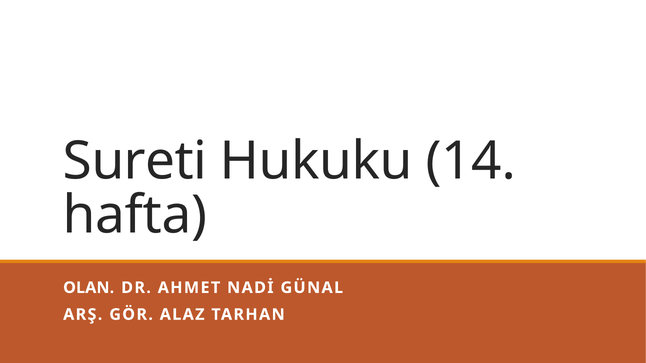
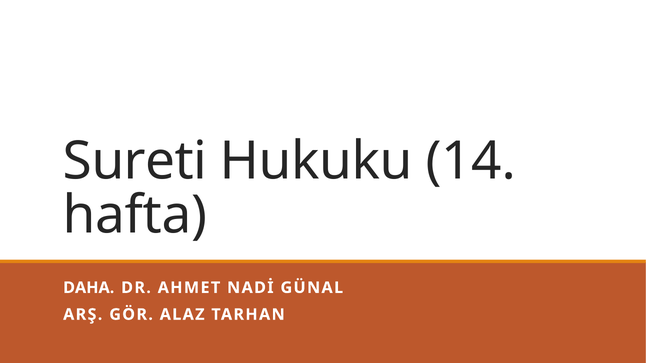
OLAN: OLAN -> DAHA
